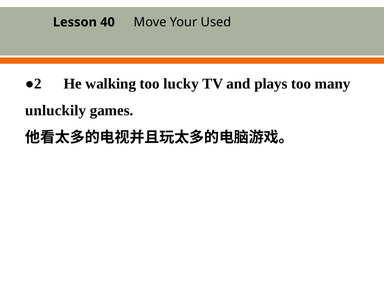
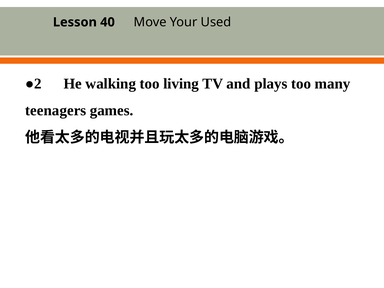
lucky: lucky -> living
unluckily: unluckily -> teenagers
